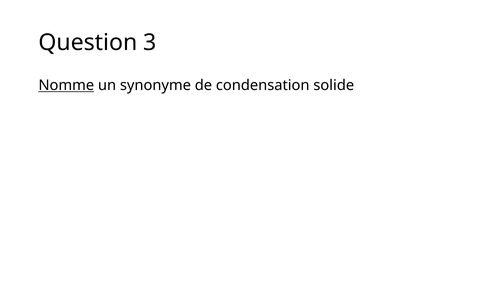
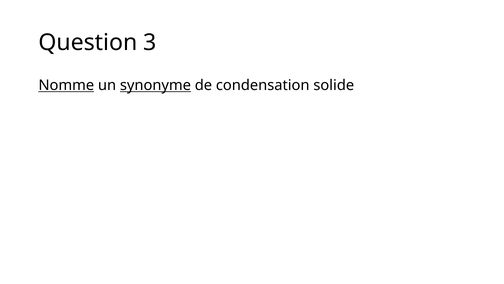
synonyme underline: none -> present
